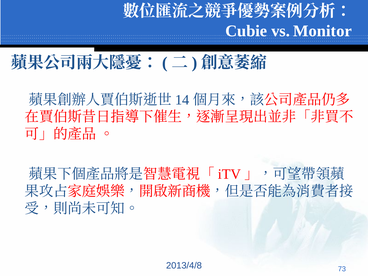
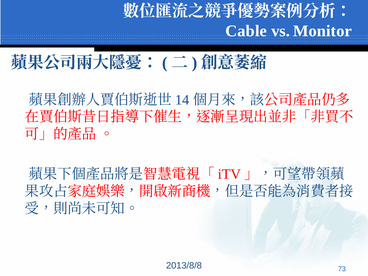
Cubie: Cubie -> Cable
2013/4/8: 2013/4/8 -> 2013/8/8
